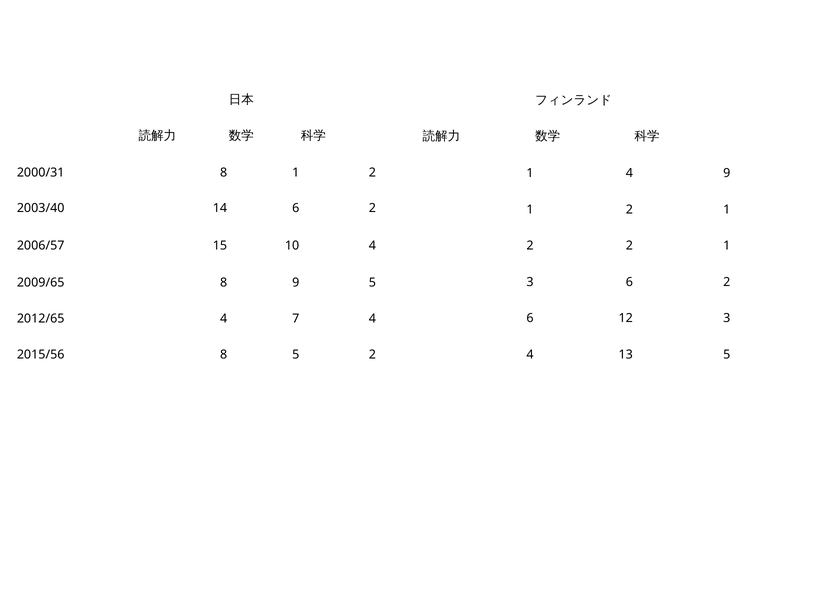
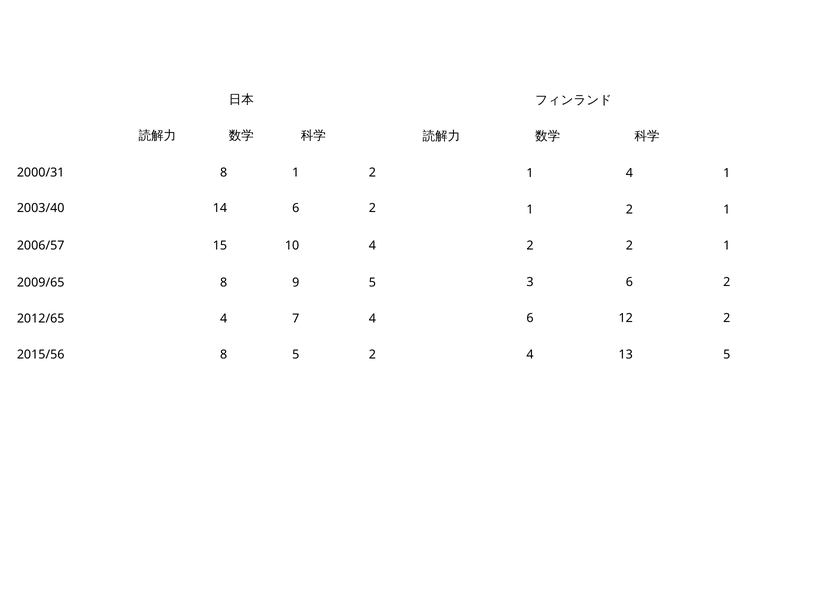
4 9: 9 -> 1
12 3: 3 -> 2
